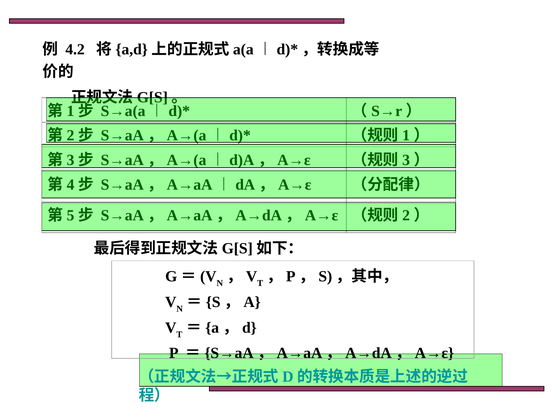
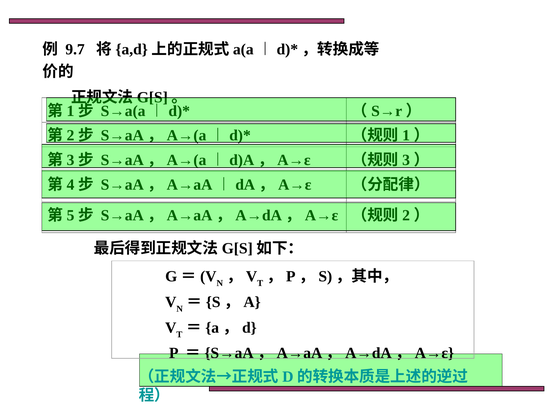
4.2: 4.2 -> 9.7
